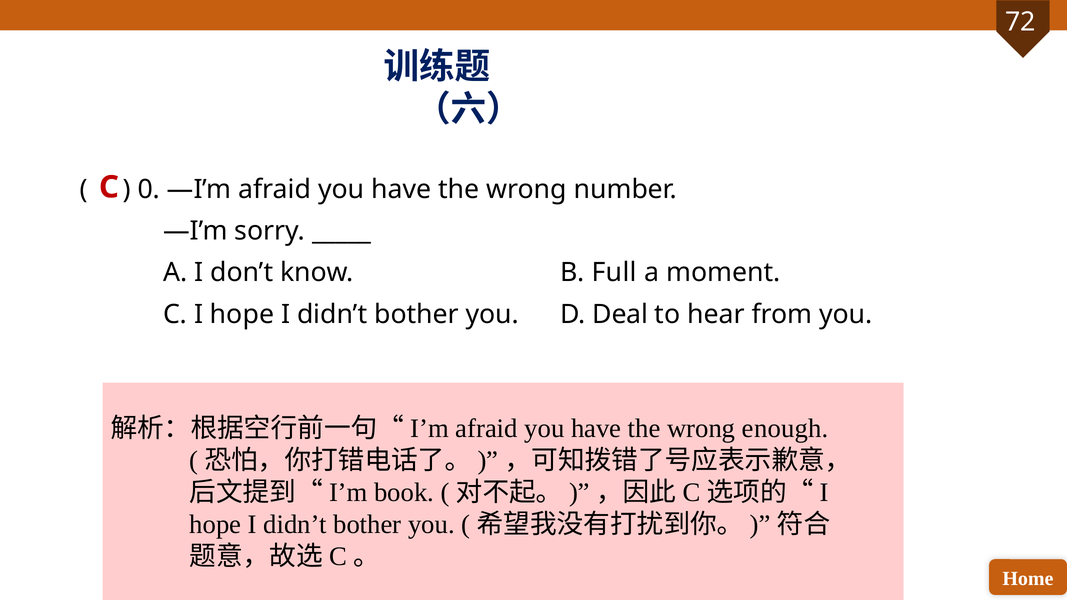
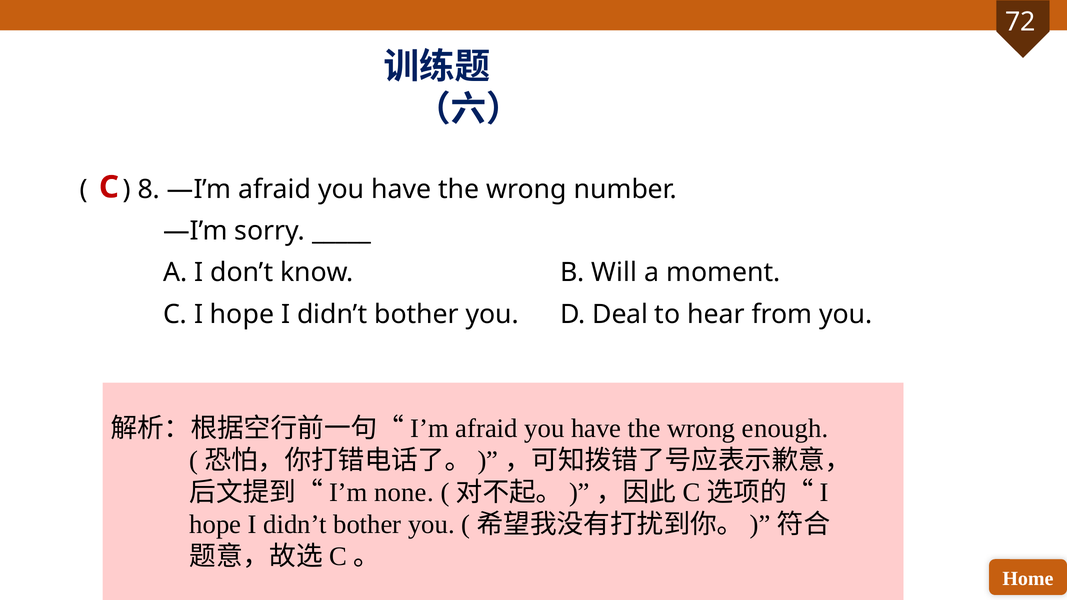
0: 0 -> 8
Full: Full -> Will
book: book -> none
